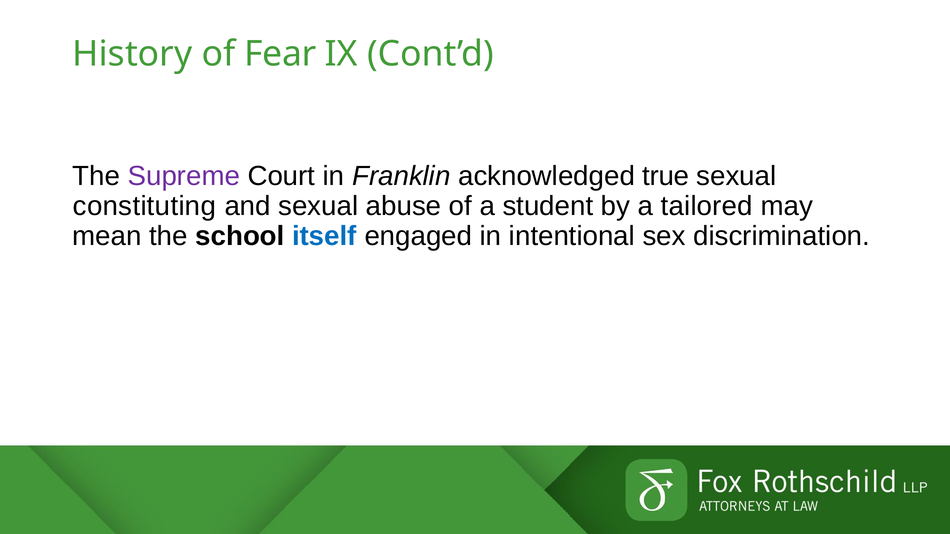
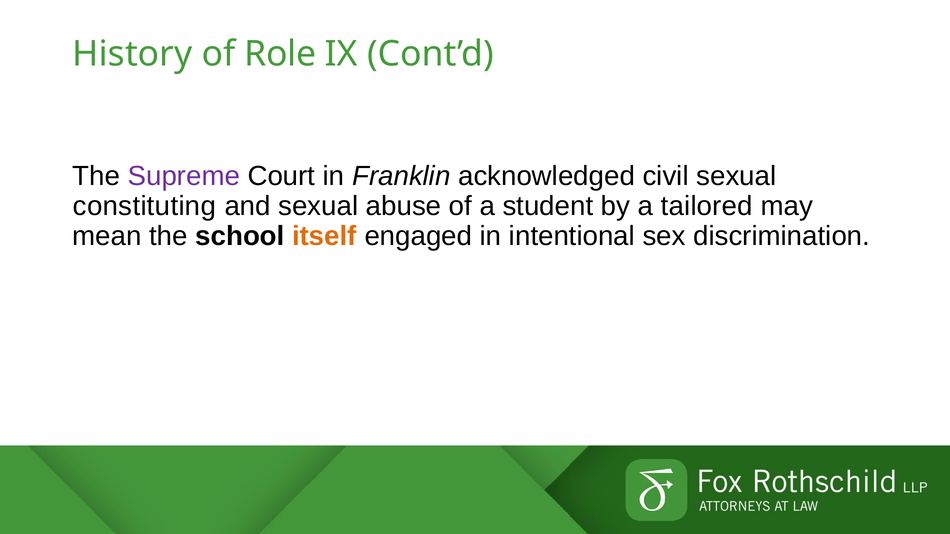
Fear: Fear -> Role
true: true -> civil
itself colour: blue -> orange
